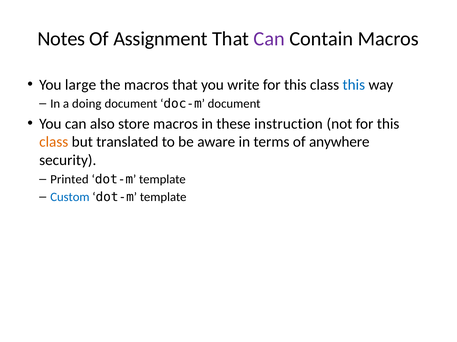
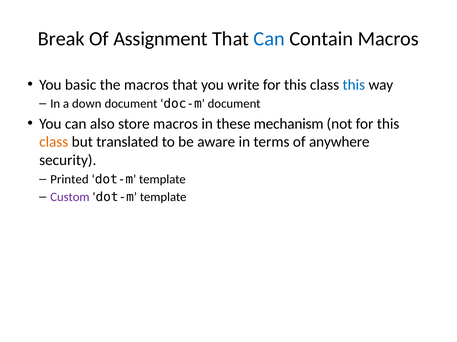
Notes: Notes -> Break
Can at (269, 39) colour: purple -> blue
large: large -> basic
doing: doing -> down
instruction: instruction -> mechanism
Custom colour: blue -> purple
